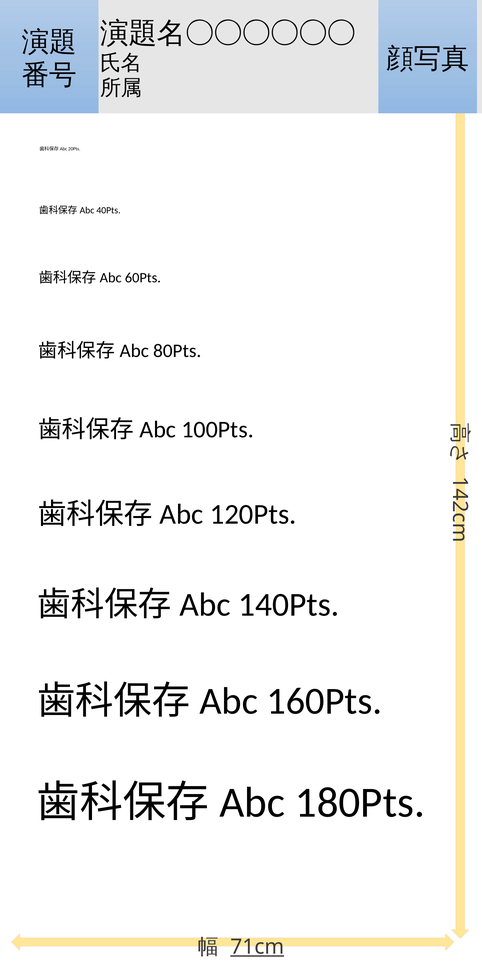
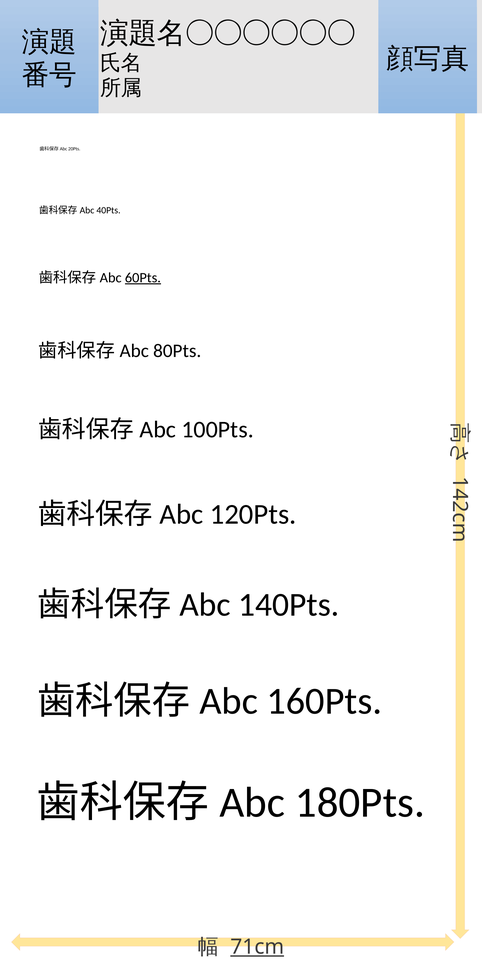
60Pts underline: none -> present
